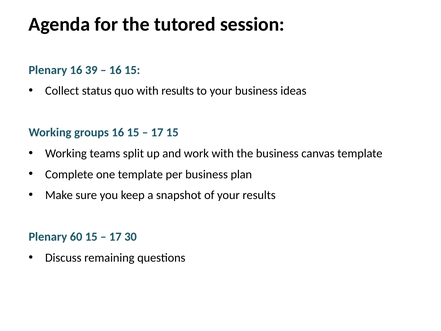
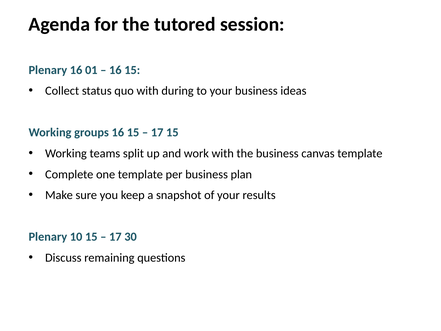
39: 39 -> 01
with results: results -> during
60: 60 -> 10
